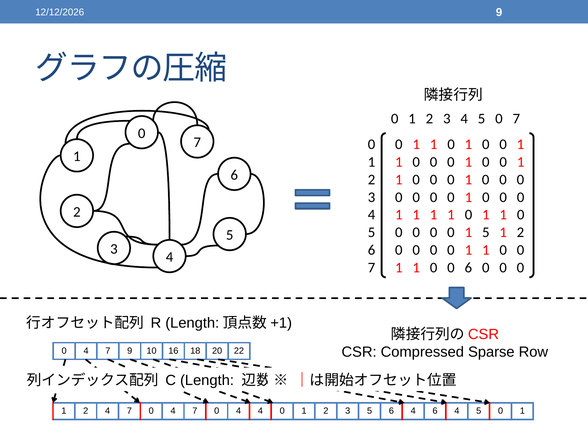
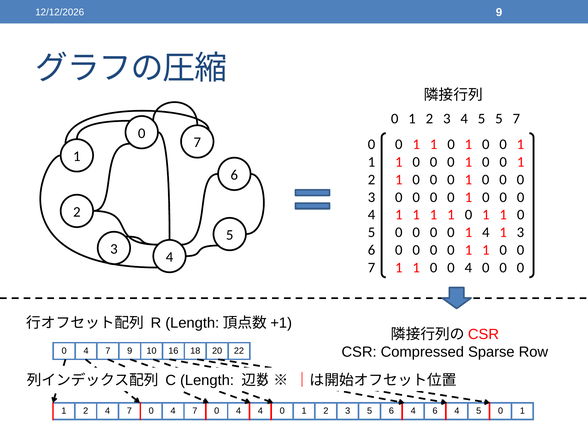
3 4 5 0: 0 -> 5
1 5: 5 -> 4
2 at (520, 232): 2 -> 3
1 0 0 6: 6 -> 4
